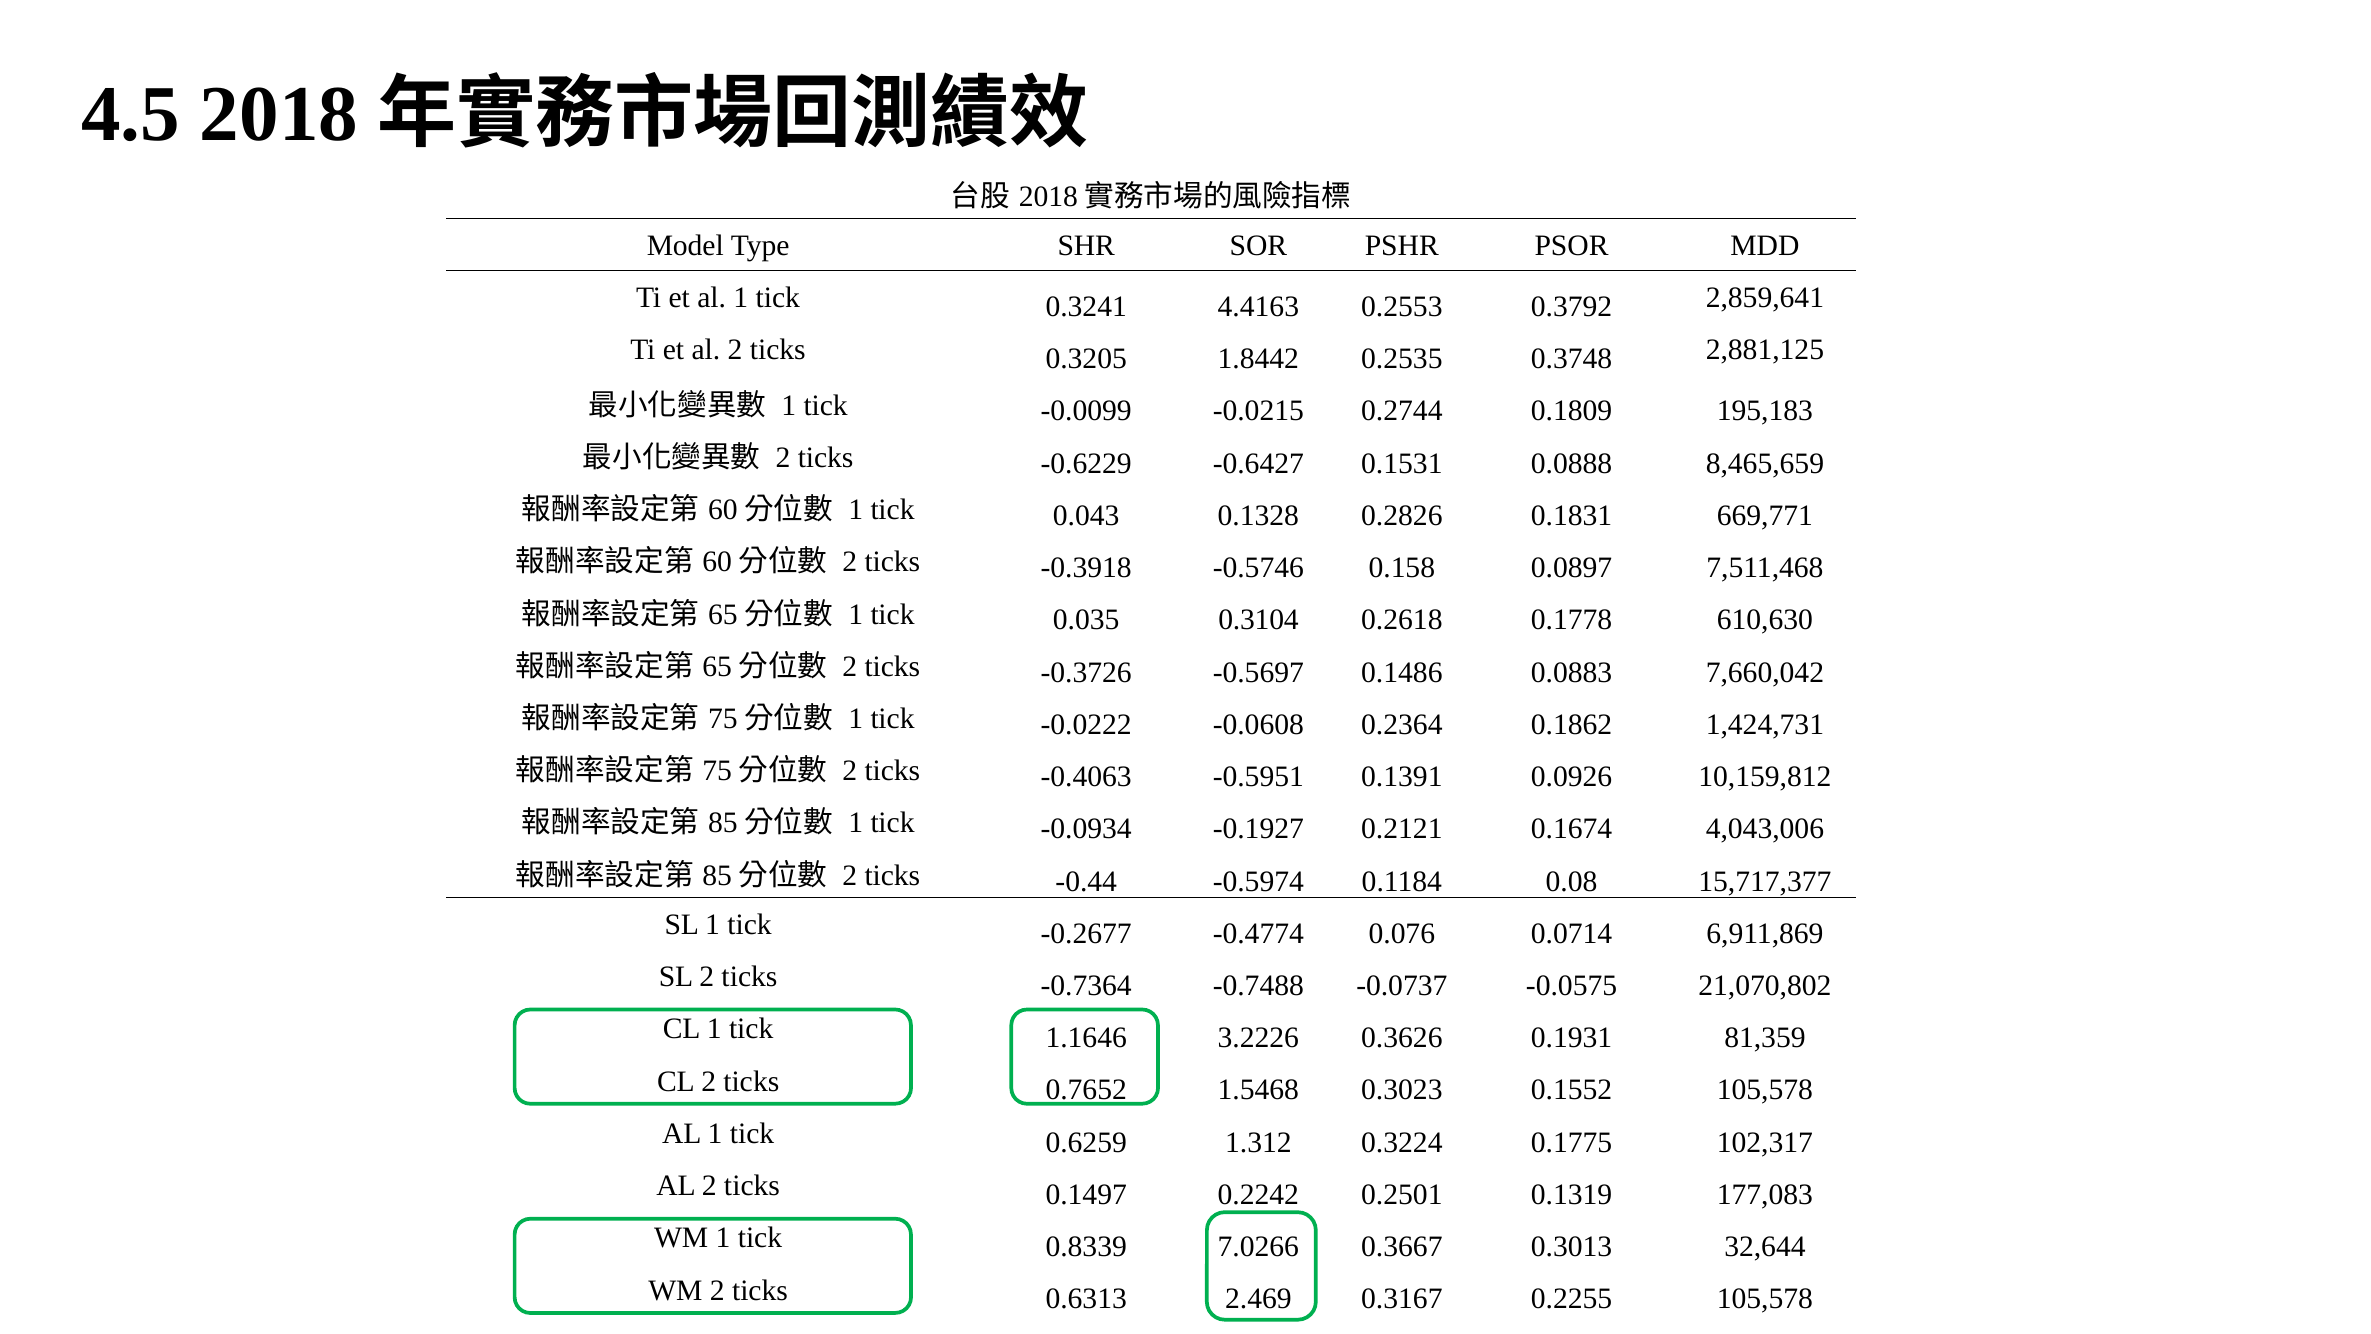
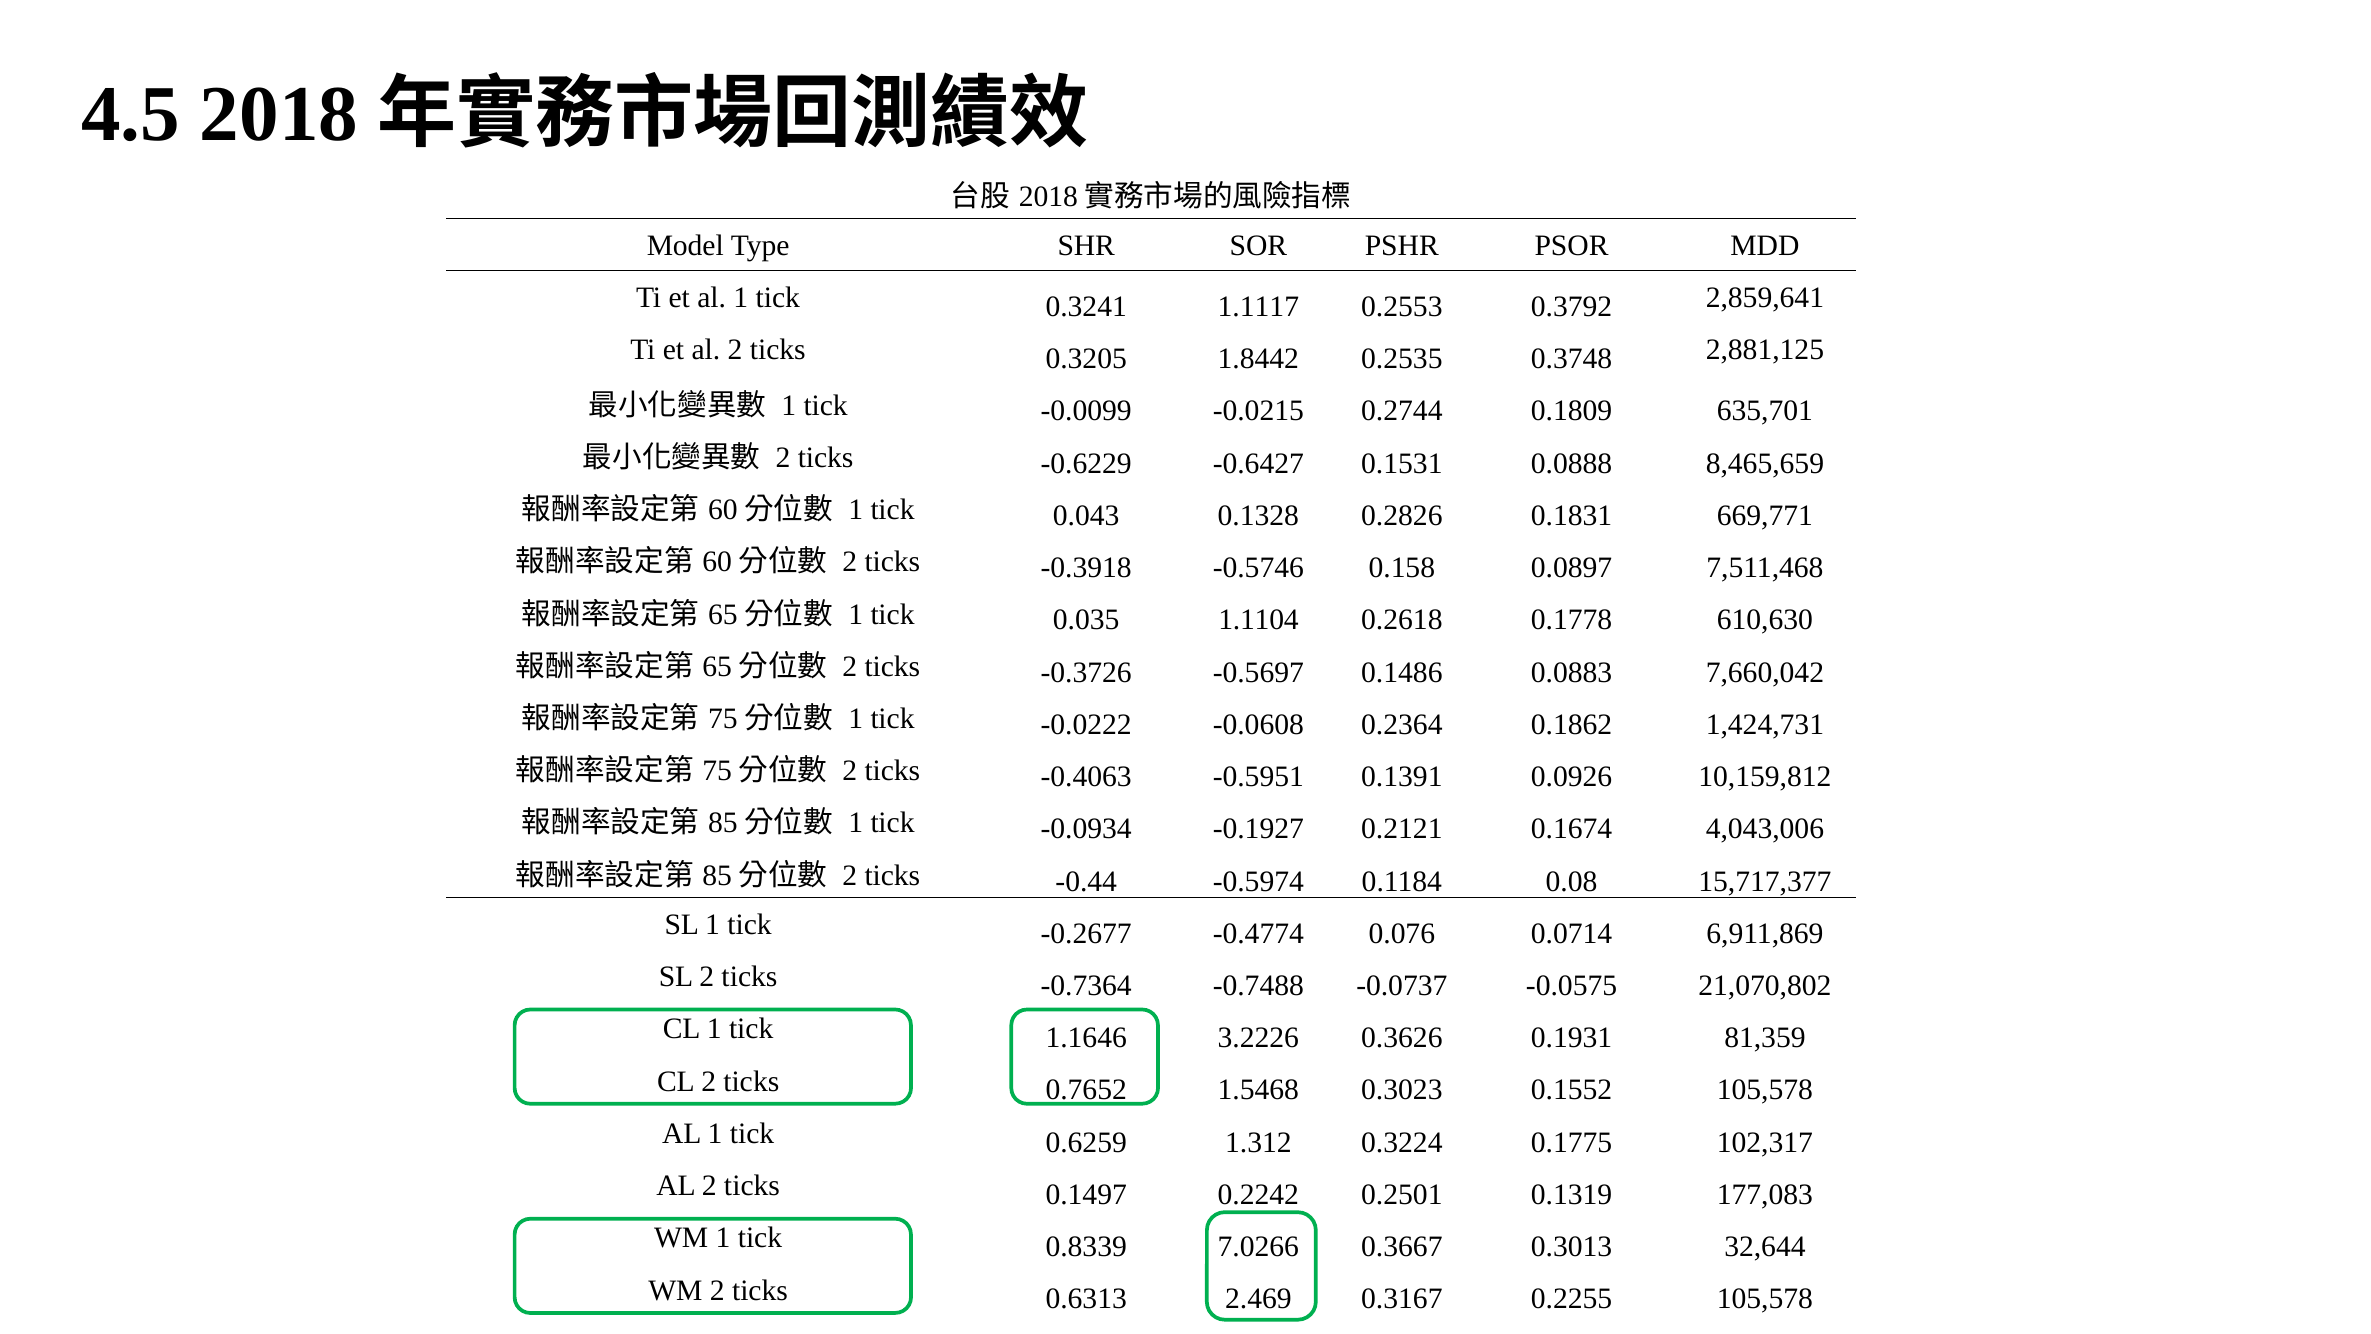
4.4163: 4.4163 -> 1.1117
195,183: 195,183 -> 635,701
0.3104: 0.3104 -> 1.1104
